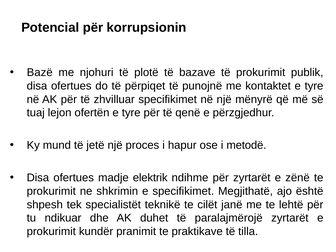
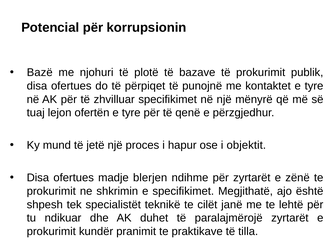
metodë: metodë -> objektit
elektrik: elektrik -> blerjen
